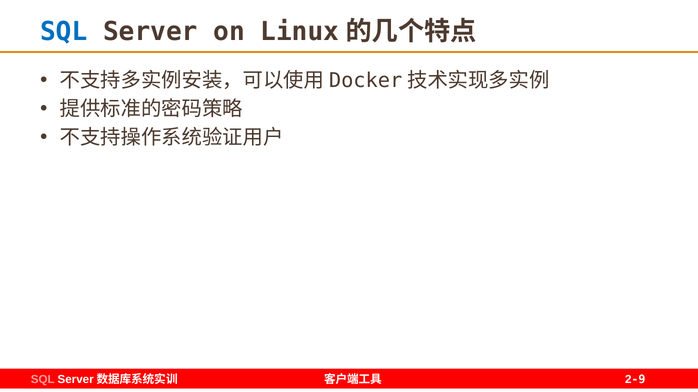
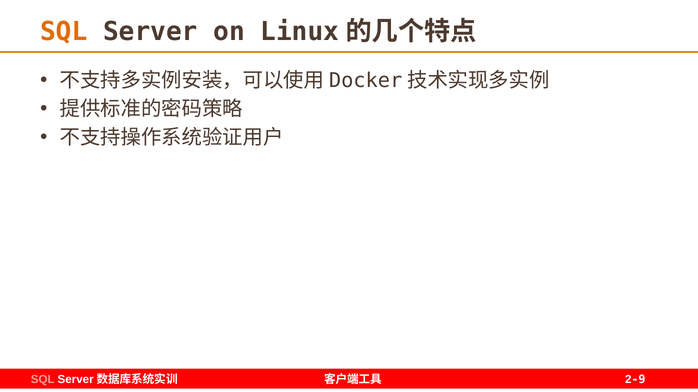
SQL at (64, 32) colour: blue -> orange
